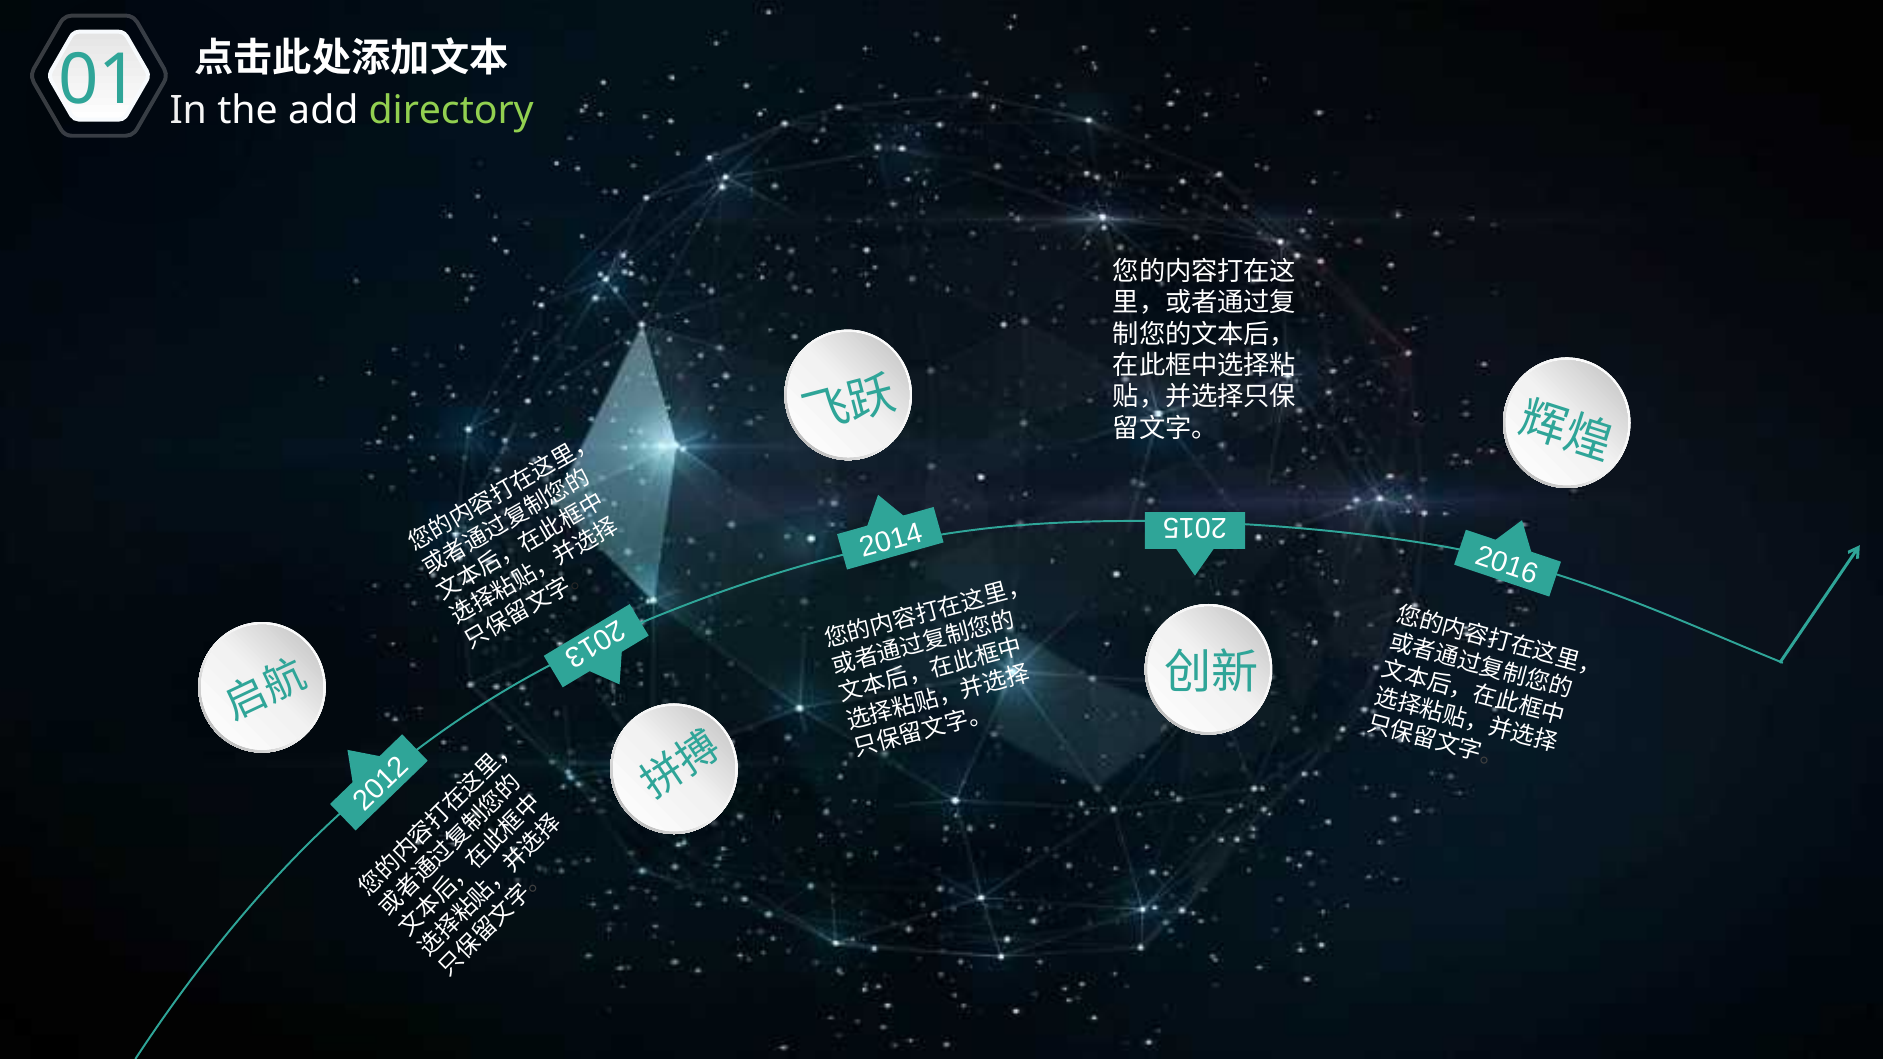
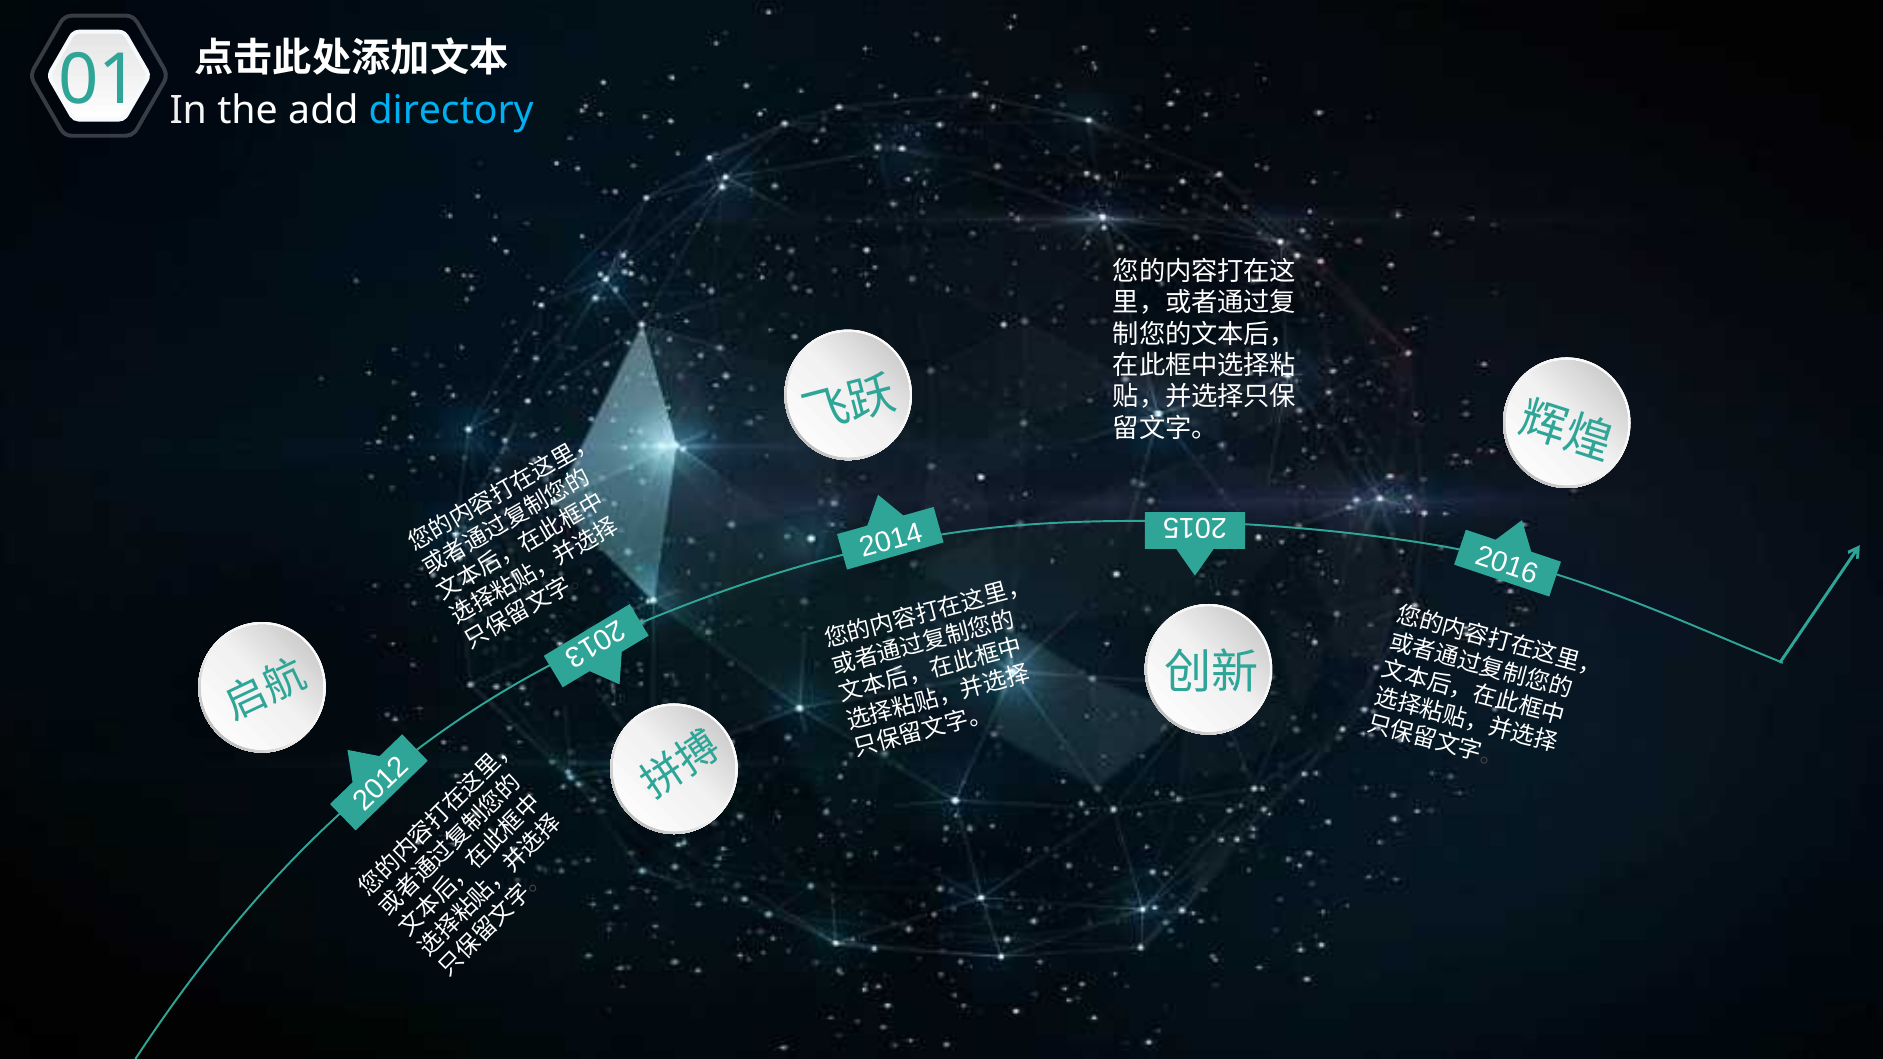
directory colour: light green -> light blue
